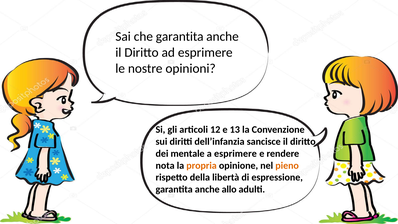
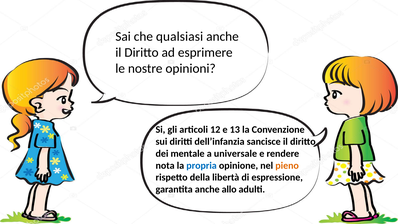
che garantita: garantita -> qualsiasi
a esprimere: esprimere -> universale
propria colour: orange -> blue
